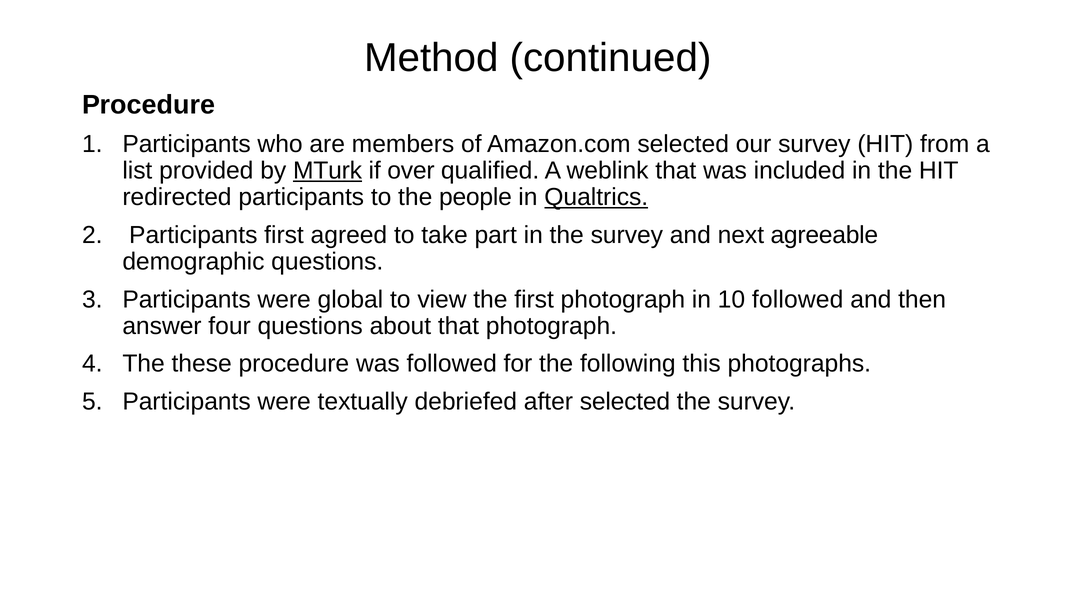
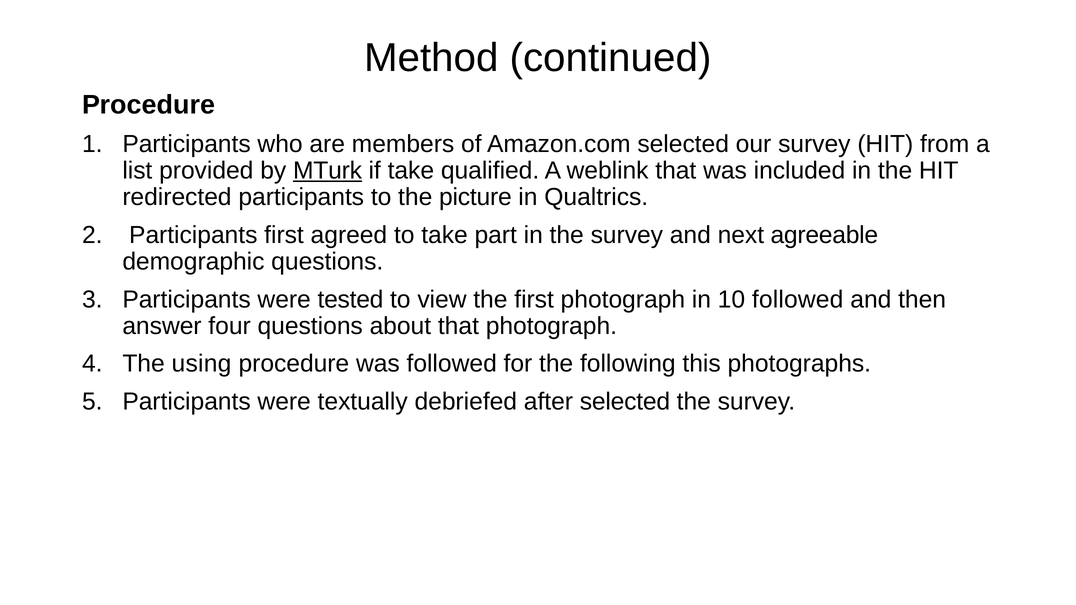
if over: over -> take
people: people -> picture
Qualtrics underline: present -> none
global: global -> tested
these: these -> using
